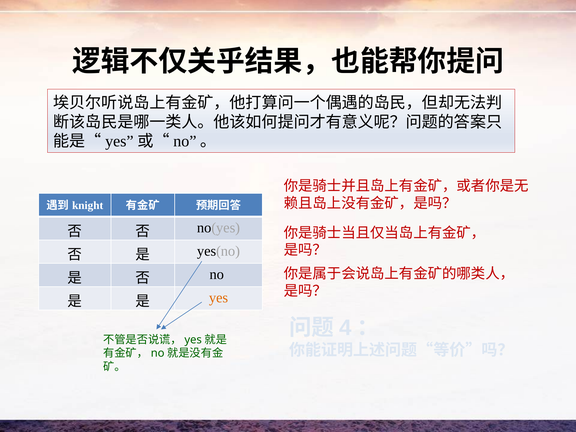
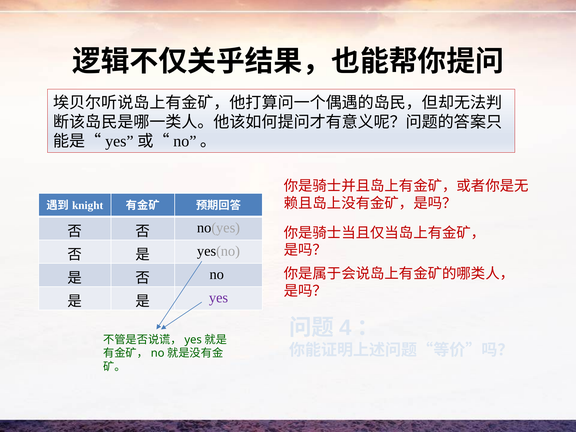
yes colour: orange -> purple
